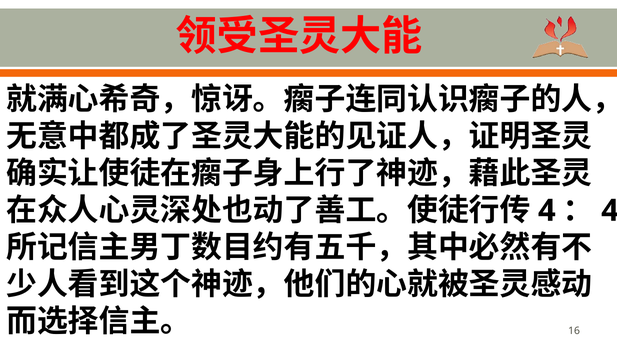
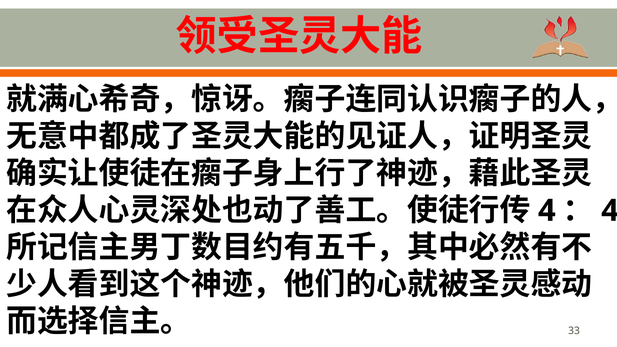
16: 16 -> 33
